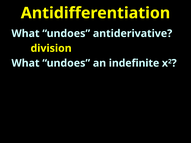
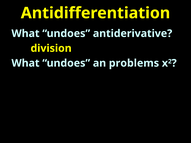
indefinite: indefinite -> problems
